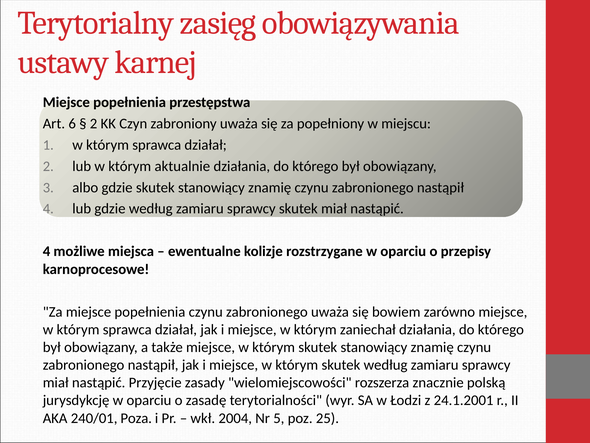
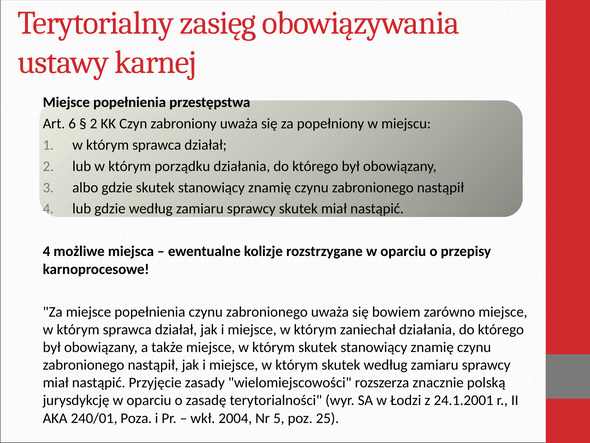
aktualnie: aktualnie -> porządku
